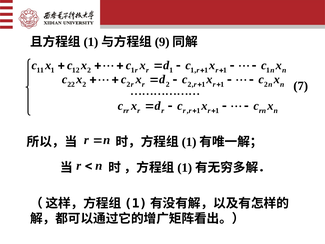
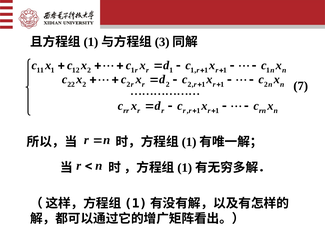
9: 9 -> 3
